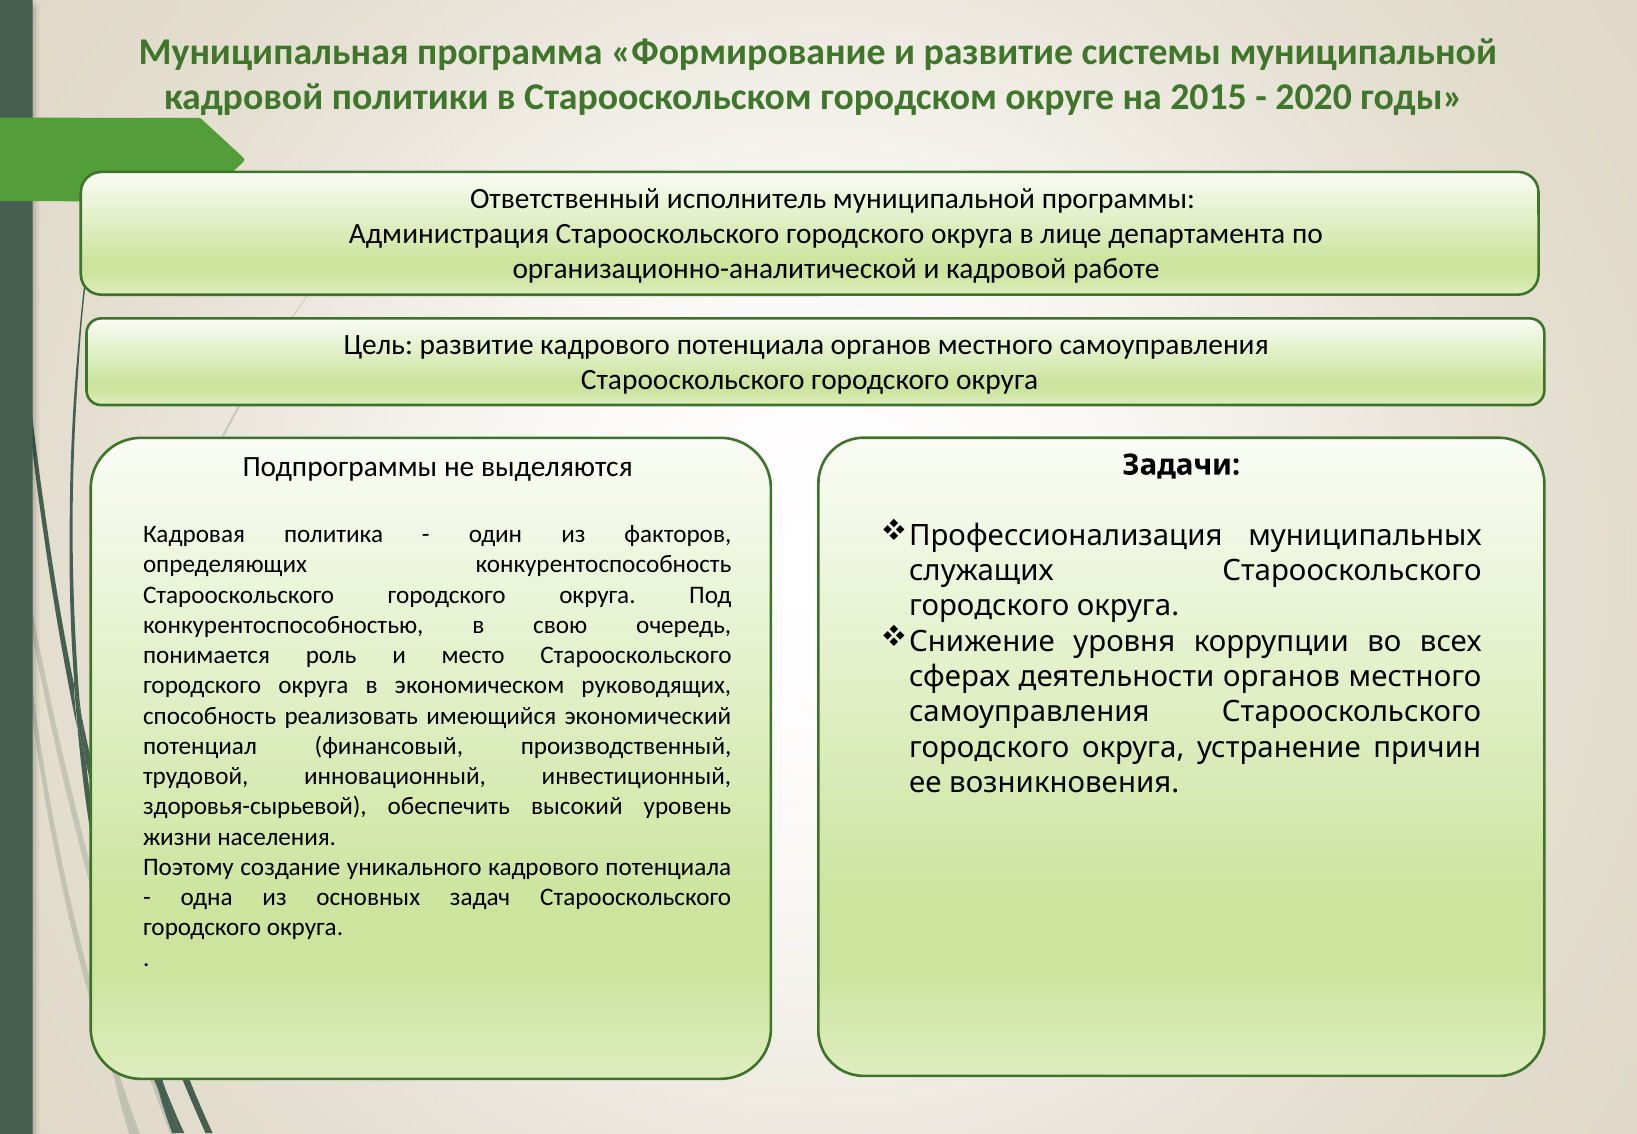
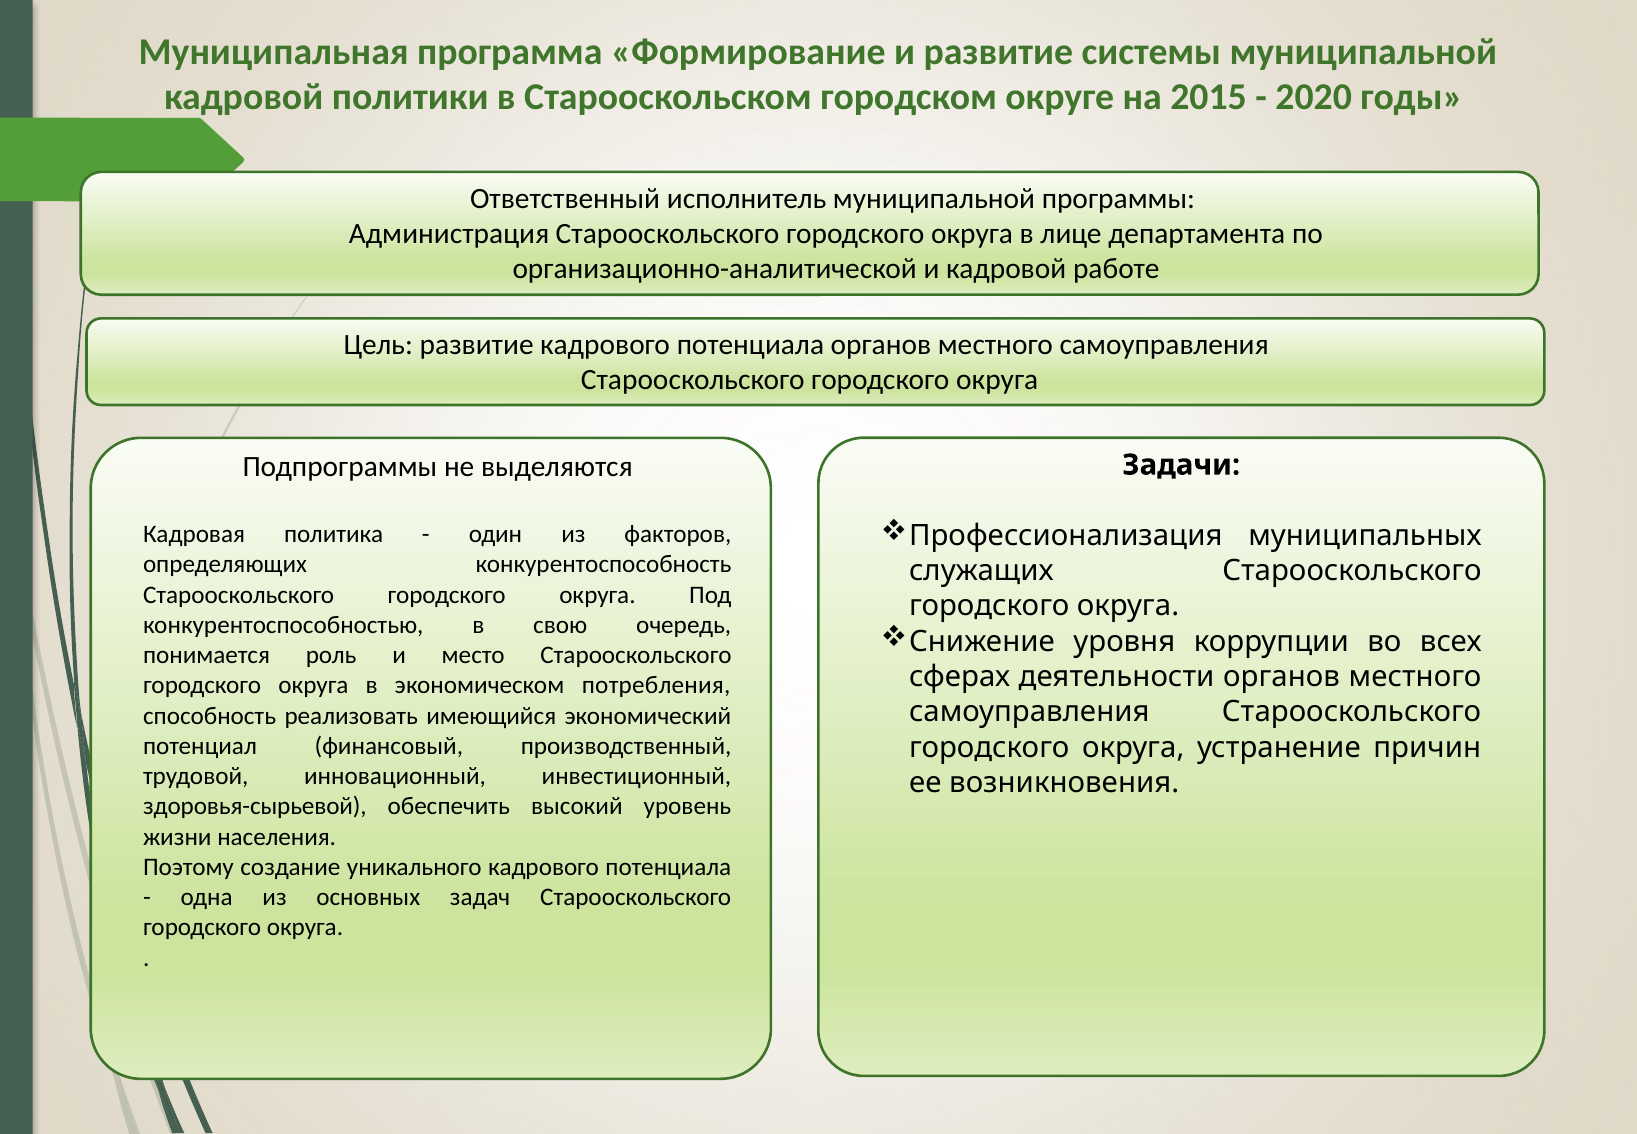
руководящих: руководящих -> потребления
